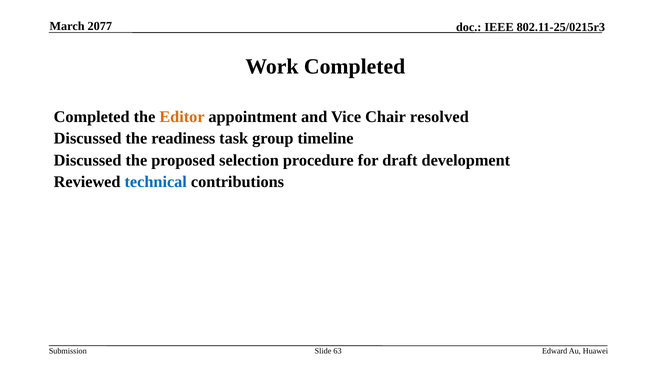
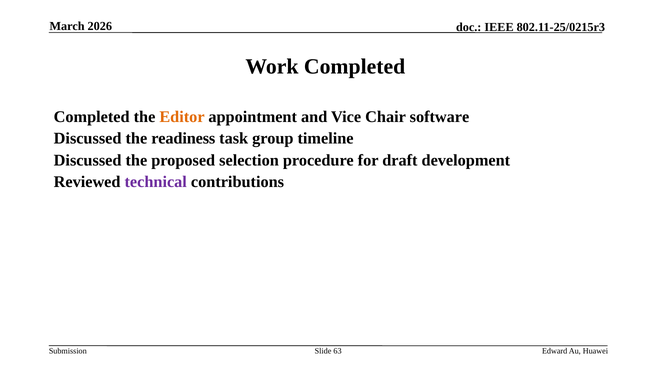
2077: 2077 -> 2026
resolved: resolved -> software
technical colour: blue -> purple
